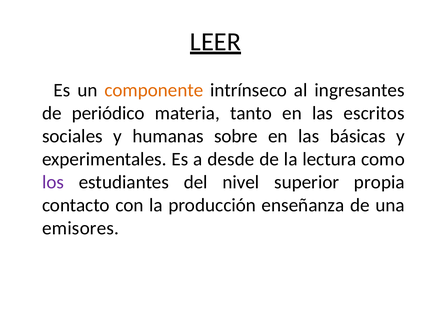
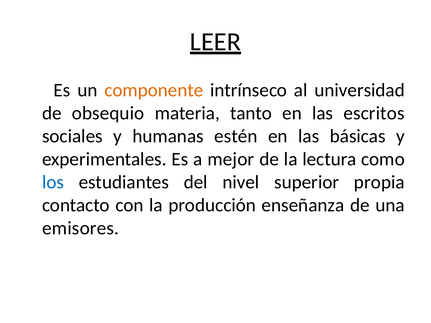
ingresantes: ingresantes -> universidad
periódico: periódico -> obsequio
sobre: sobre -> estén
desde: desde -> mejor
los colour: purple -> blue
